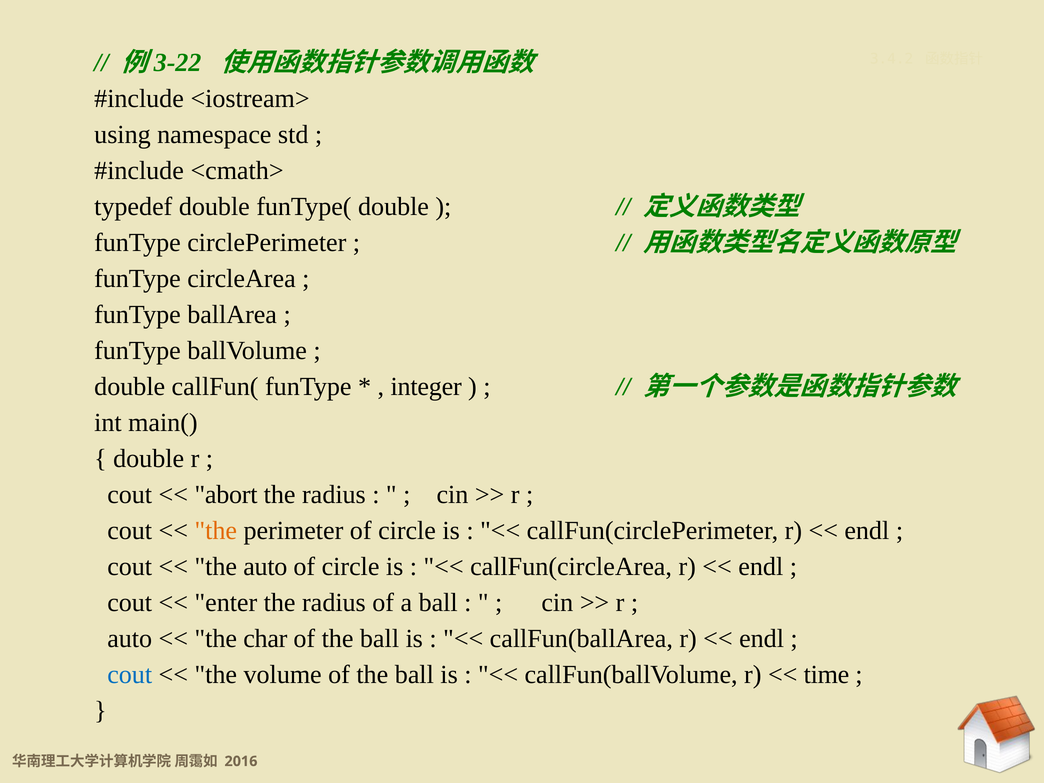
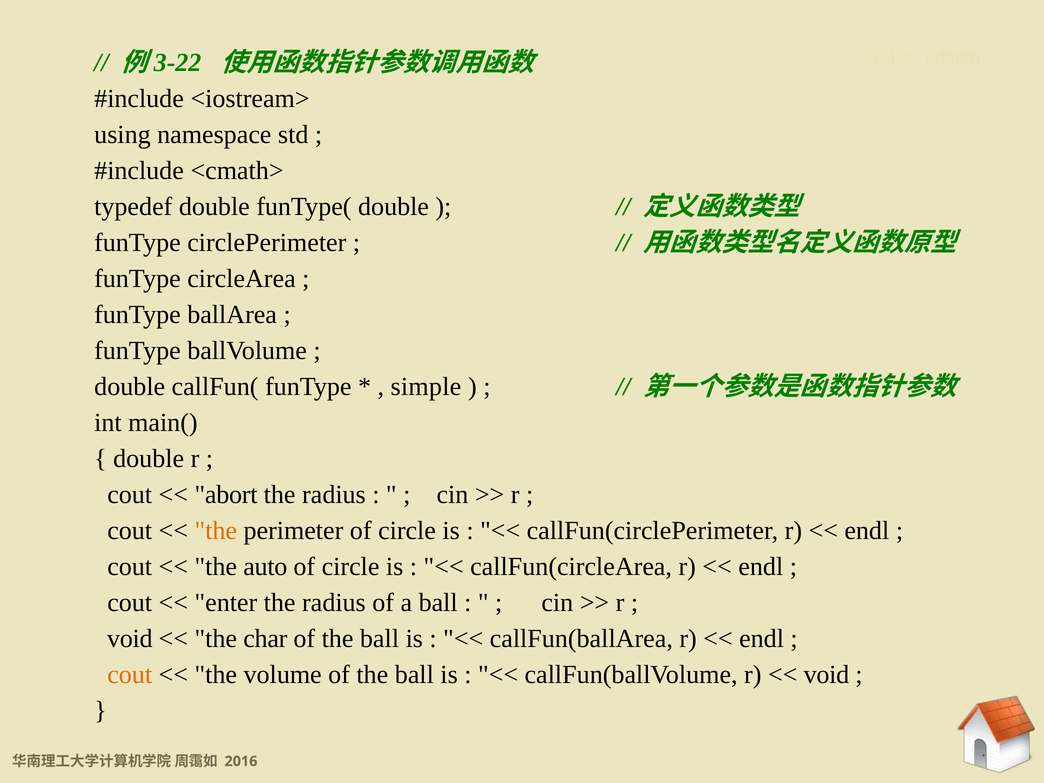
integer: integer -> simple
auto at (130, 639): auto -> void
cout at (130, 675) colour: blue -> orange
time at (826, 675): time -> void
